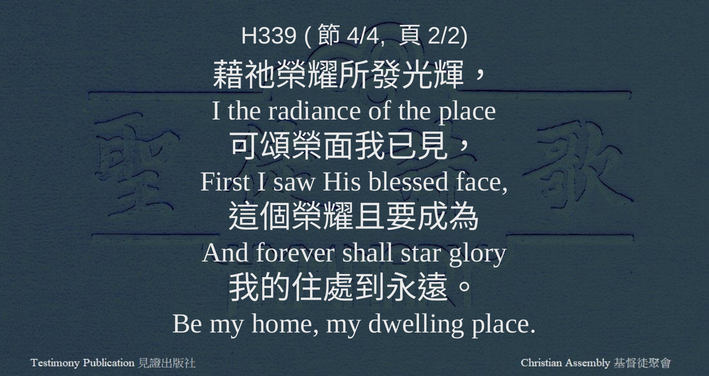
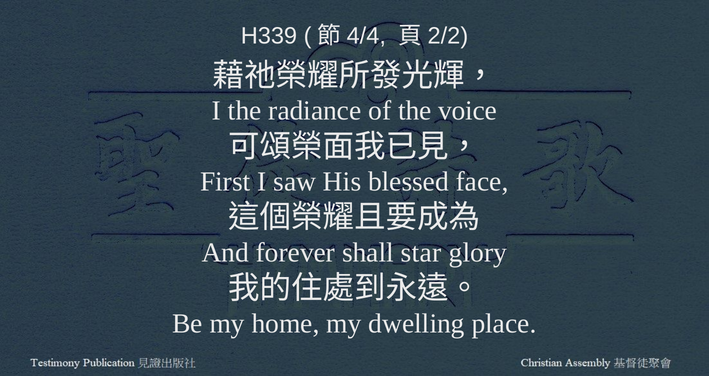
the place: place -> voice
